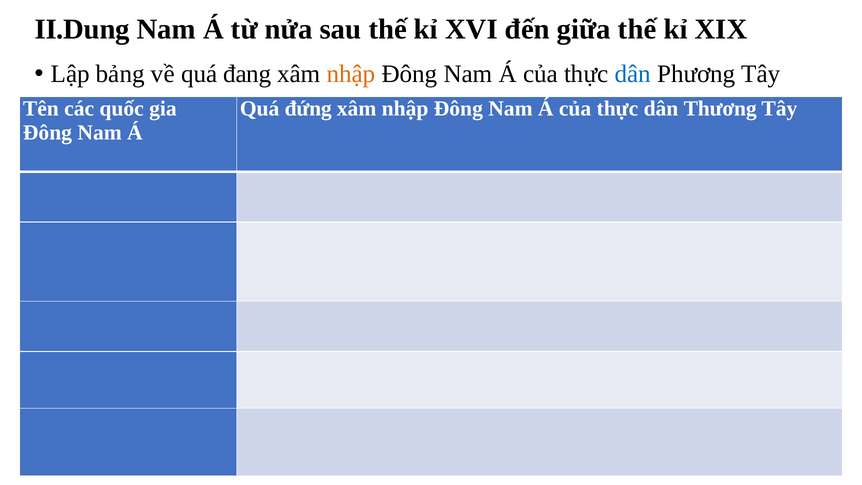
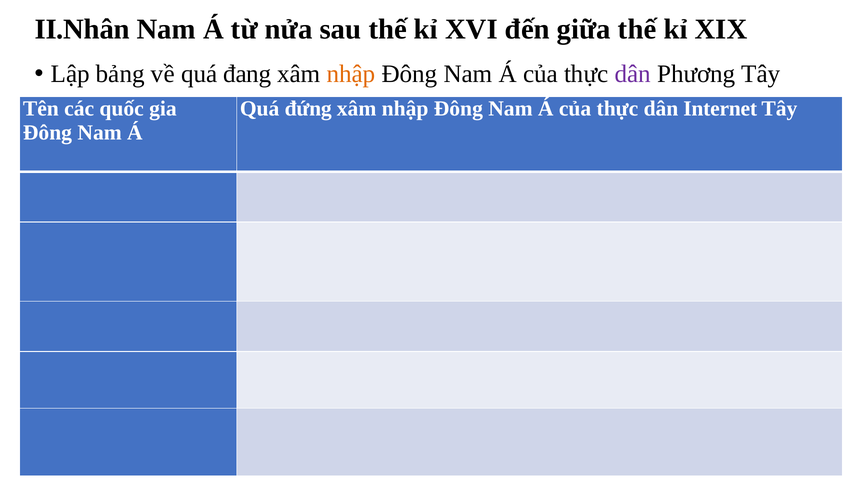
II.Dung: II.Dung -> II.Nhân
dân at (633, 74) colour: blue -> purple
Thương: Thương -> Internet
